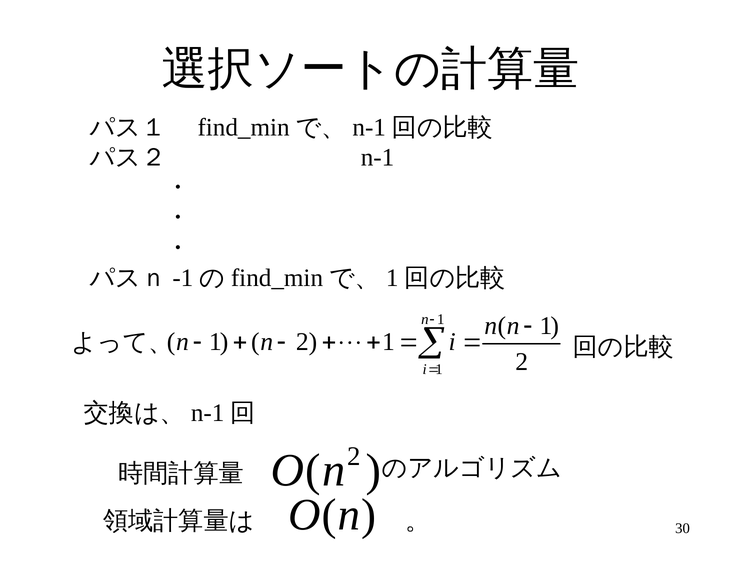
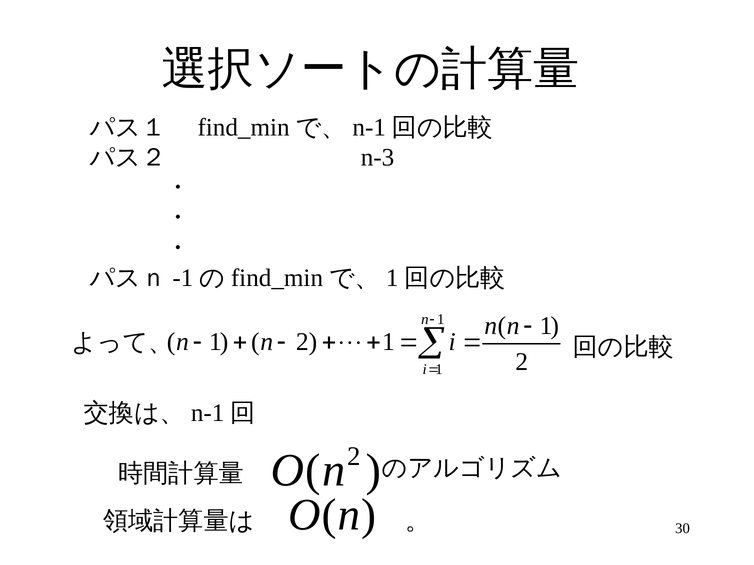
n-1: n-1 -> n-3
